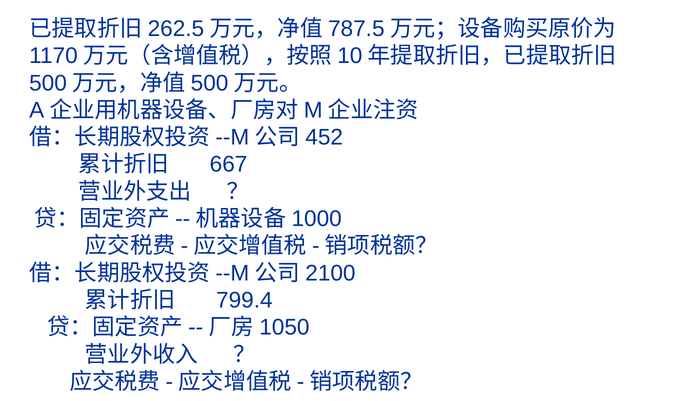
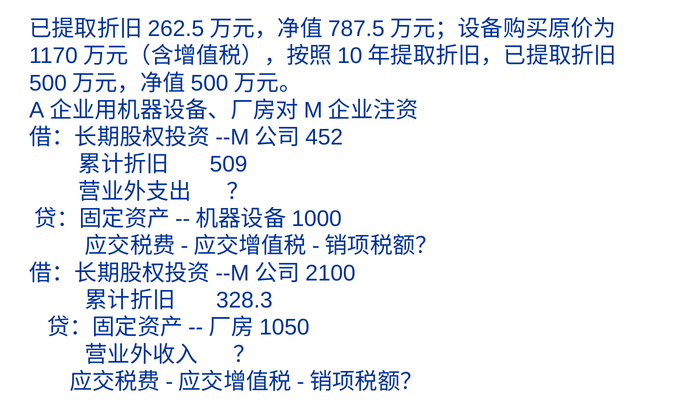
667: 667 -> 509
799.4: 799.4 -> 328.3
